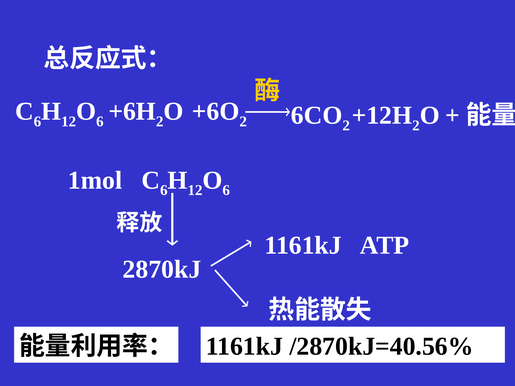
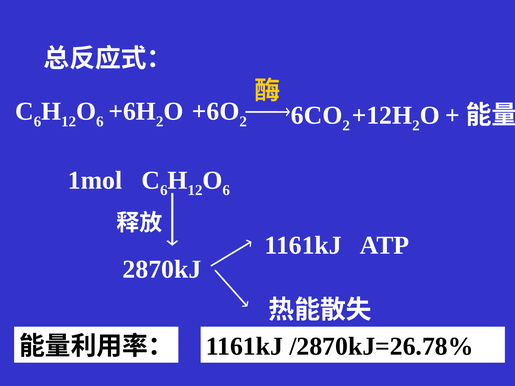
/2870kJ=40.56%: /2870kJ=40.56% -> /2870kJ=26.78%
